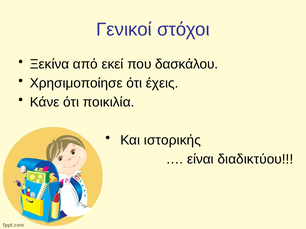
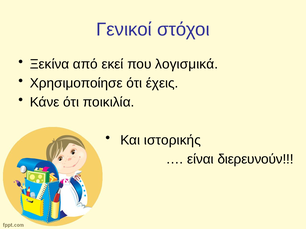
δασκάλου: δασκάλου -> λογισμικά
διαδικτύου: διαδικτύου -> διερευνούν
